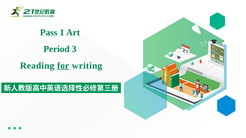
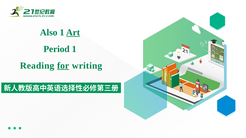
Pass: Pass -> Also
Art underline: none -> present
Period 3: 3 -> 1
